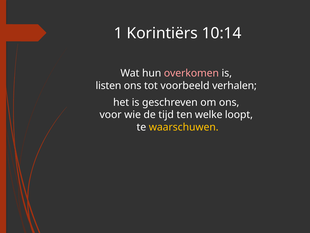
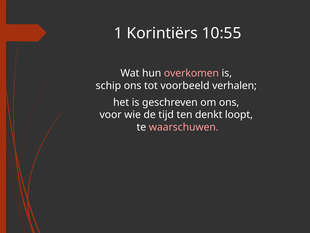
10:14: 10:14 -> 10:55
listen: listen -> schip
welke: welke -> denkt
waarschuwen colour: yellow -> pink
